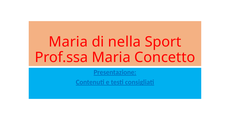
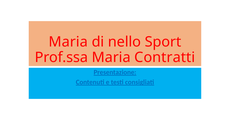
nella: nella -> nello
Concetto: Concetto -> Contratti
